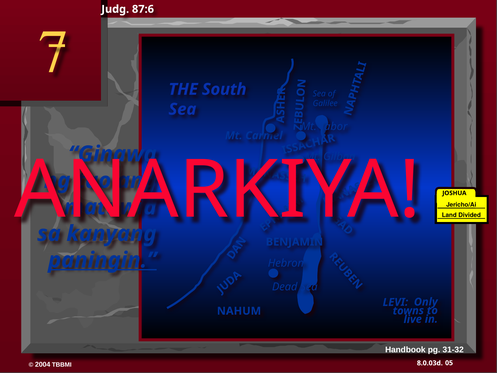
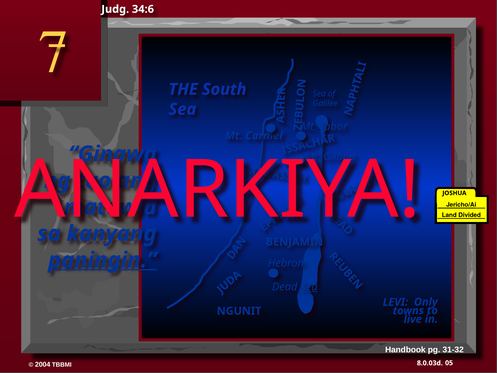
87:6: 87:6 -> 34:6
Sea at (309, 287) underline: none -> present
NAHUM: NAHUM -> NGUNIT
